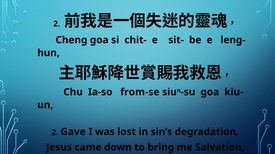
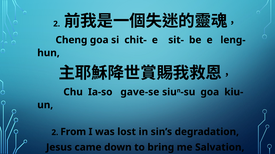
from-se: from-se -> gave-se
Gave: Gave -> From
